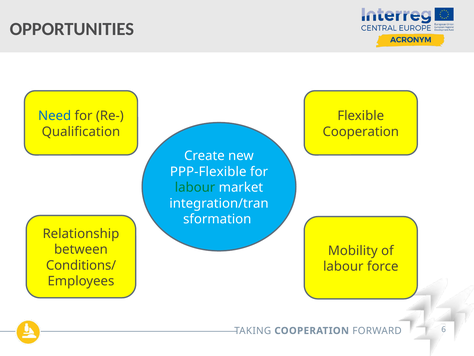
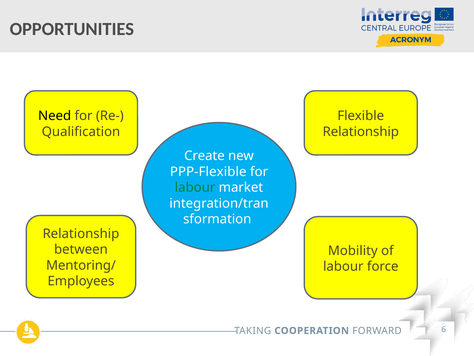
Need colour: blue -> black
Cooperation at (361, 131): Cooperation -> Relationship
Conditions/: Conditions/ -> Mentoring/
